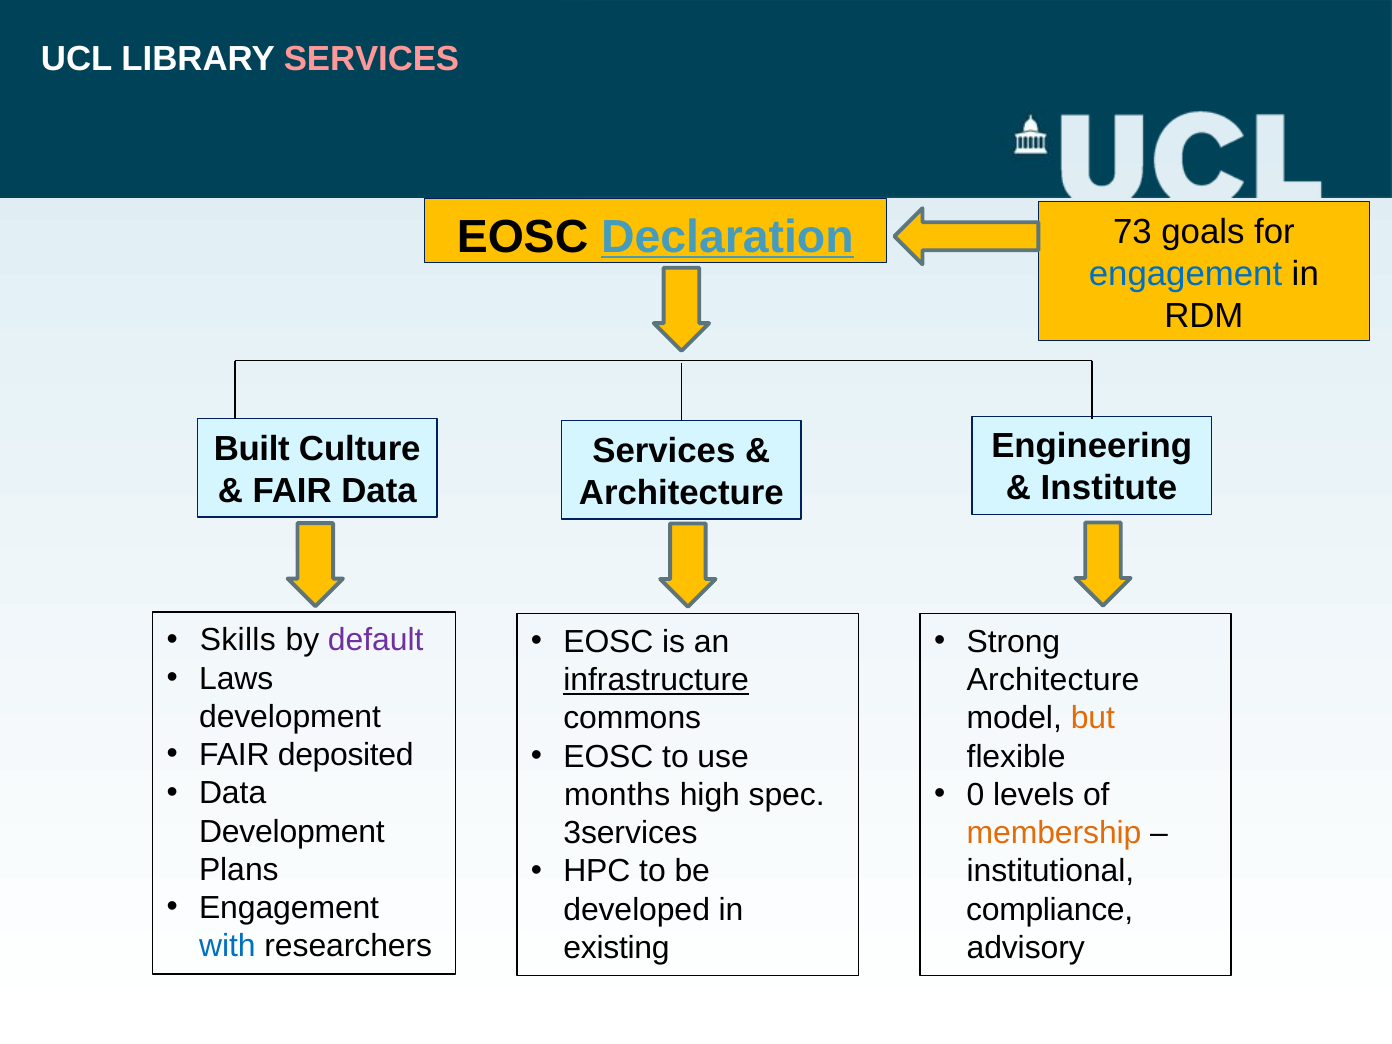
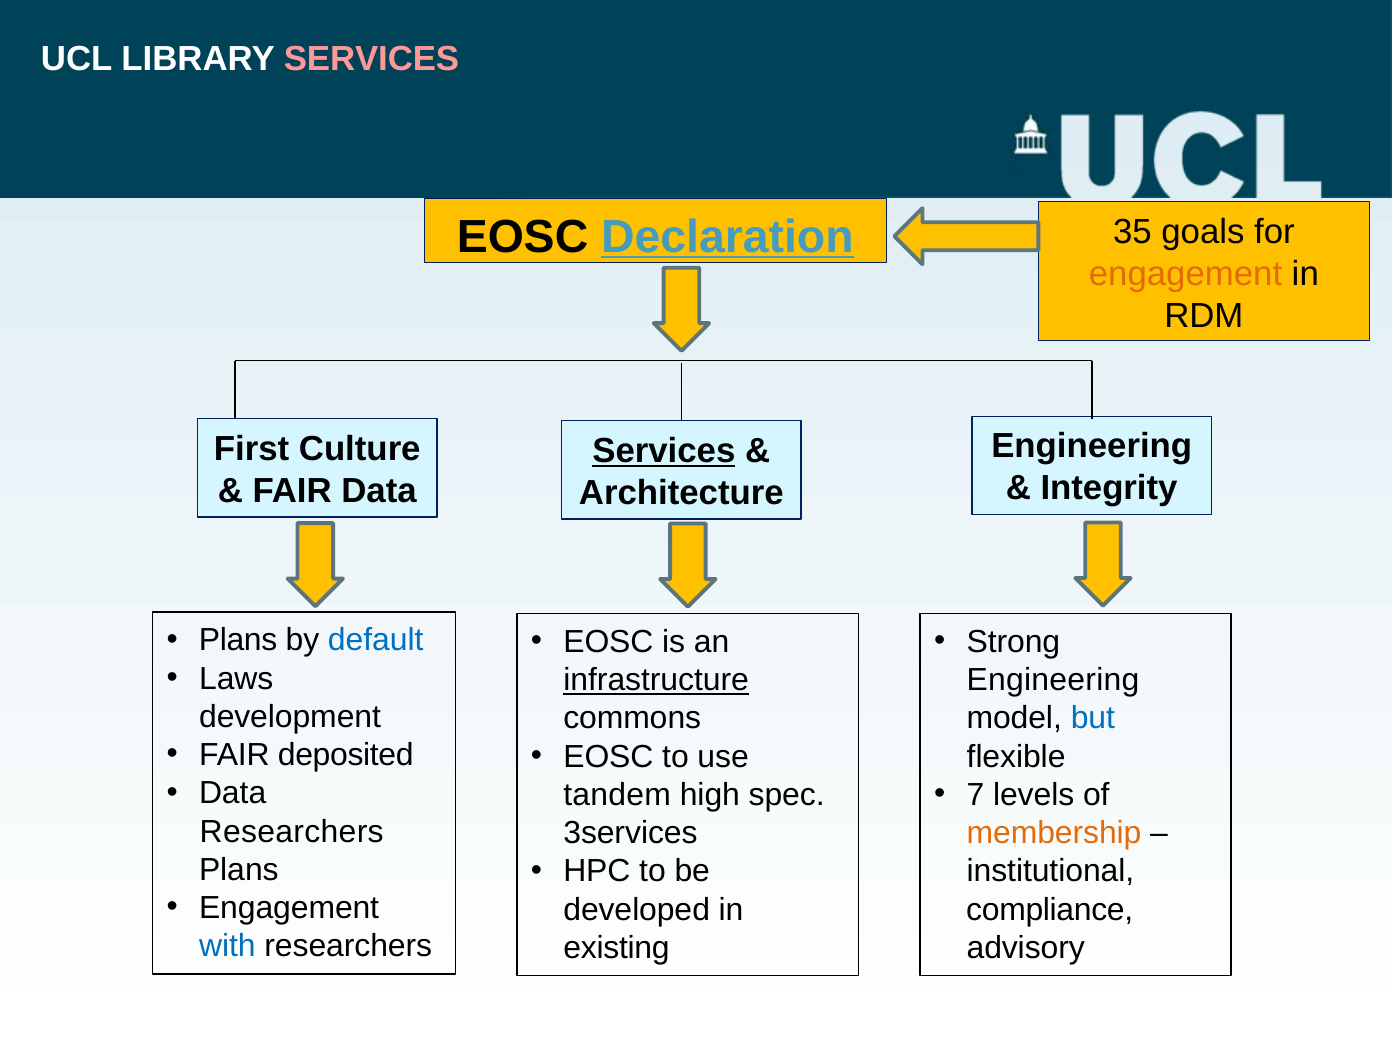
73: 73 -> 35
engagement at (1186, 274) colour: blue -> orange
Built: Built -> First
Services at (664, 451) underline: none -> present
Institute: Institute -> Integrity
Skills at (238, 640): Skills -> Plans
default colour: purple -> blue
Architecture at (1053, 680): Architecture -> Engineering
but colour: orange -> blue
0: 0 -> 7
months: months -> tandem
Development at (292, 832): Development -> Researchers
